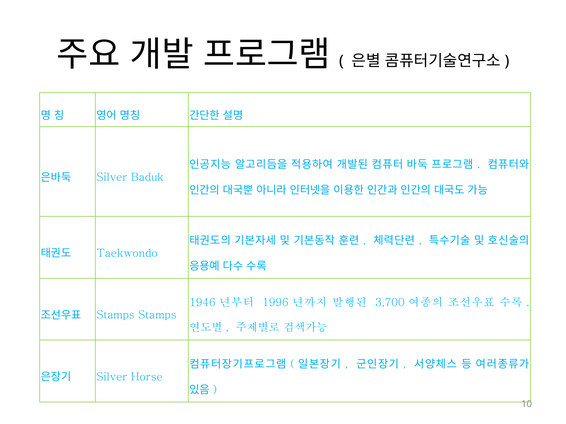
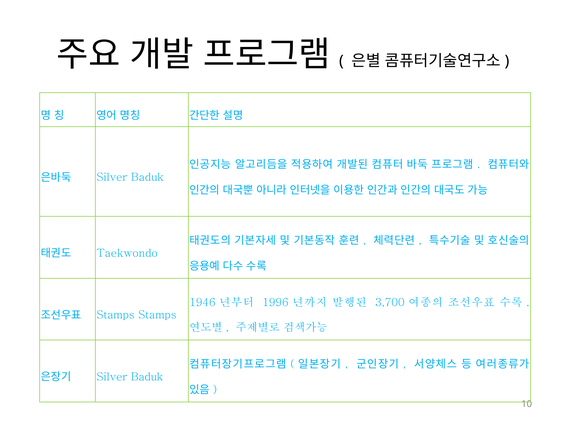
Horse at (147, 377): Horse -> Baduk
